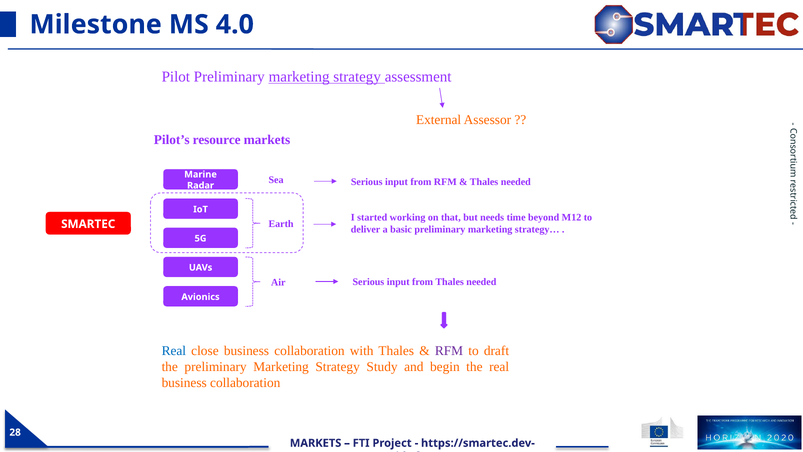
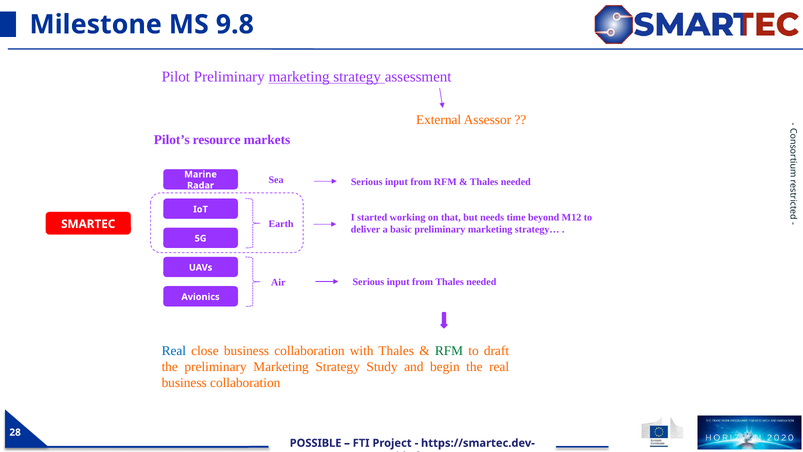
4.0: 4.0 -> 9.8
RFM at (449, 351) colour: purple -> green
MARKETS at (316, 443): MARKETS -> POSSIBLE
